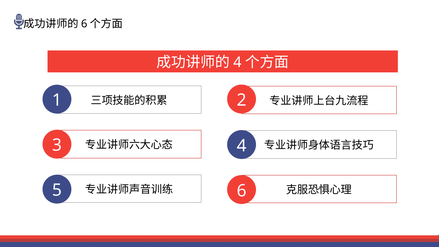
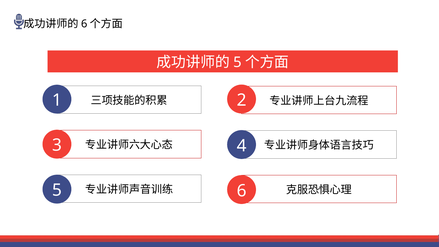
4 at (237, 62): 4 -> 5
